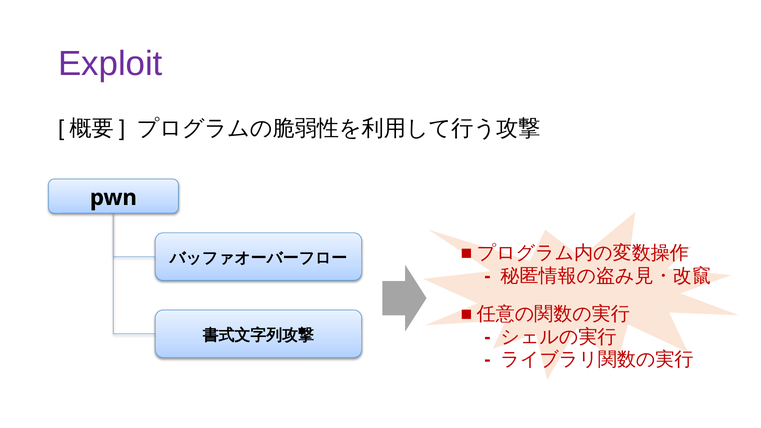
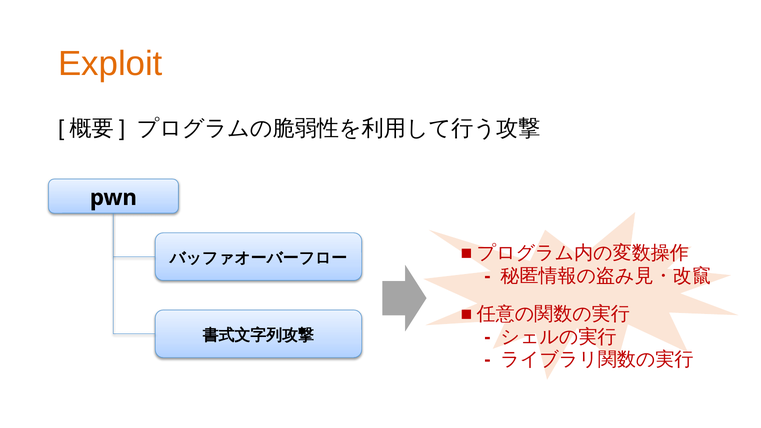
Exploit colour: purple -> orange
